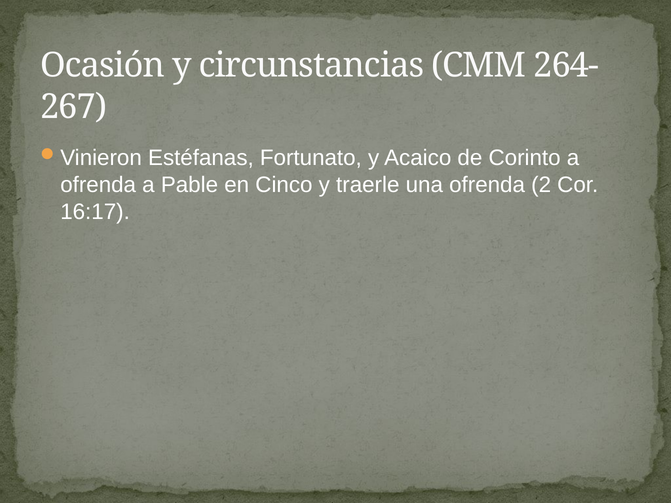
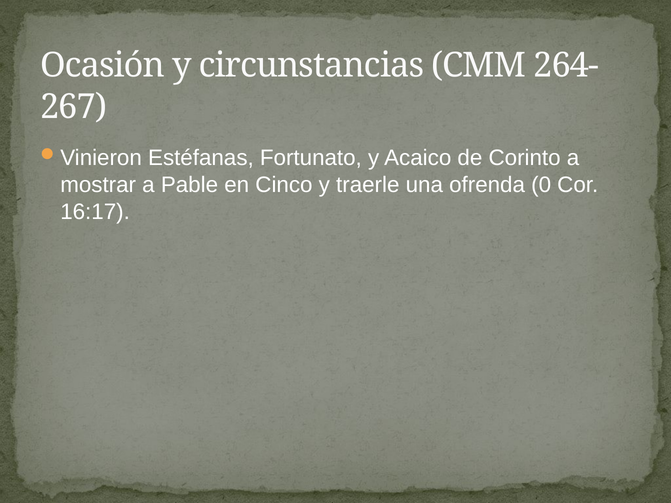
ofrenda at (98, 185): ofrenda -> mostrar
2: 2 -> 0
